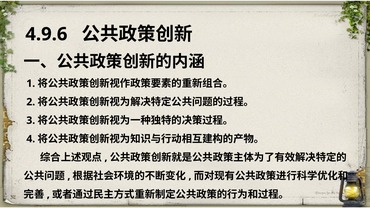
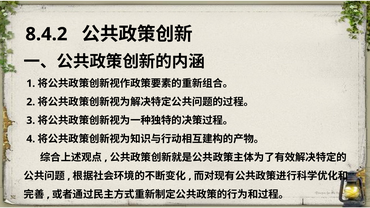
4.9.6: 4.9.6 -> 8.4.2
